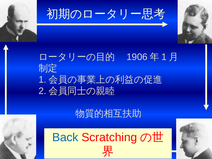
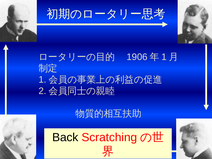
Back colour: blue -> black
